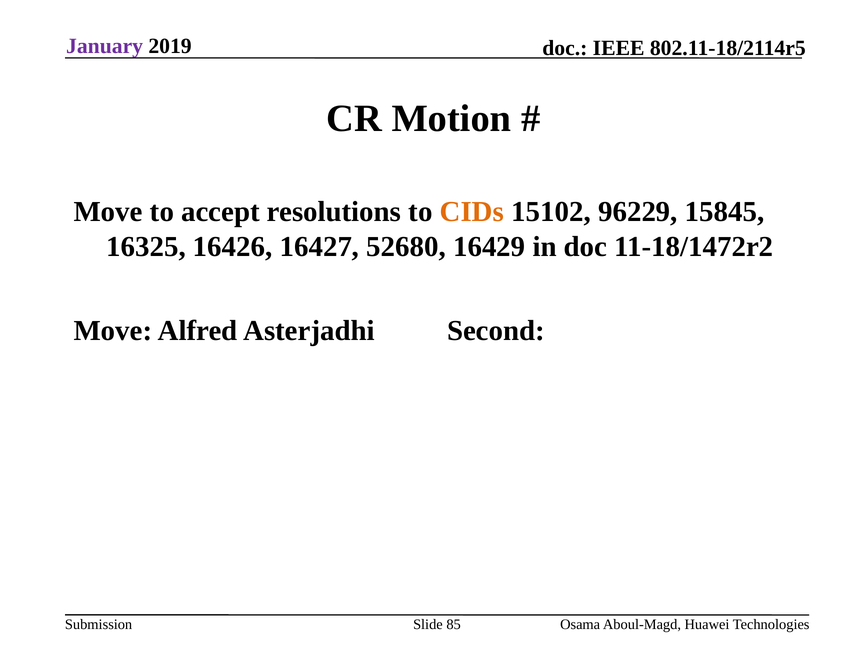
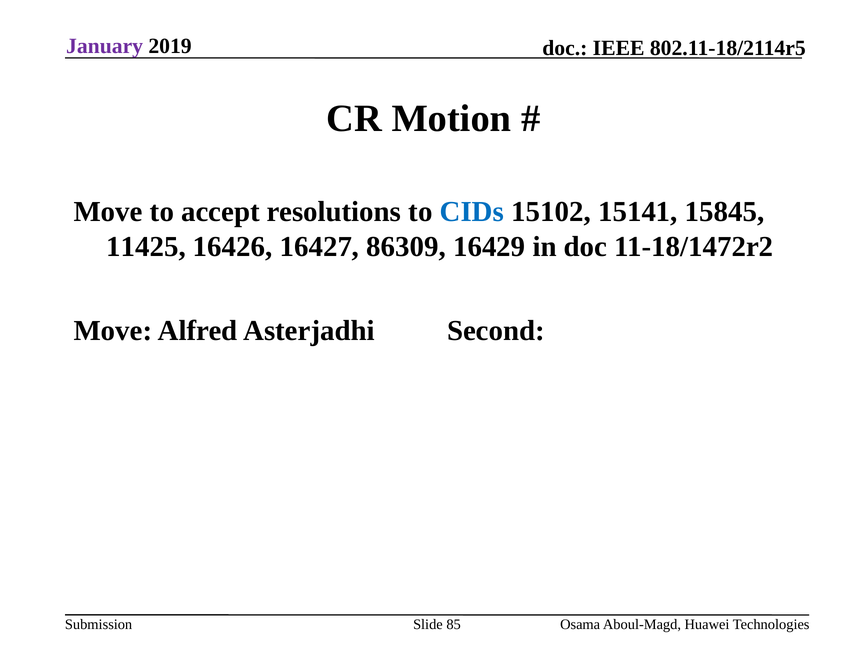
CIDs colour: orange -> blue
96229: 96229 -> 15141
16325: 16325 -> 11425
52680: 52680 -> 86309
